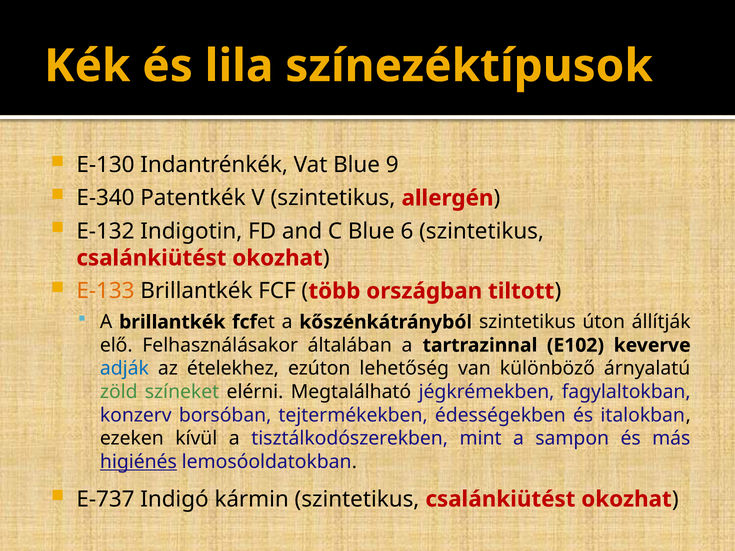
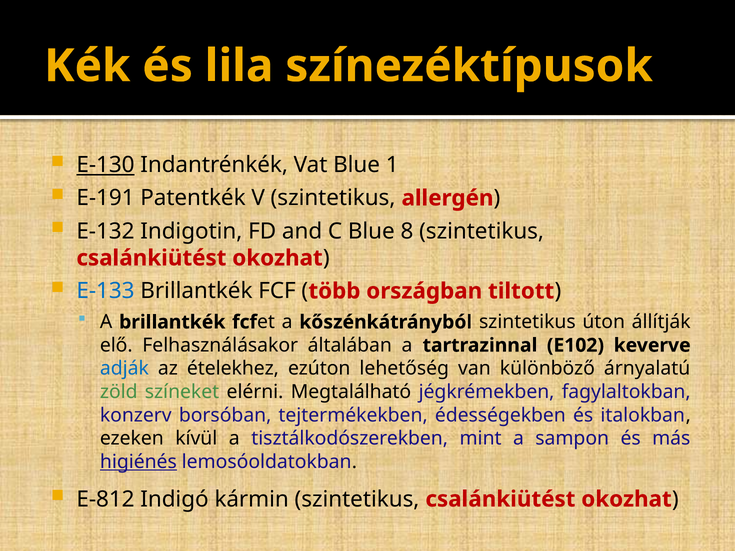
E-130 underline: none -> present
9: 9 -> 1
E-340: E-340 -> E-191
6: 6 -> 8
E-133 colour: orange -> blue
E-737: E-737 -> E-812
